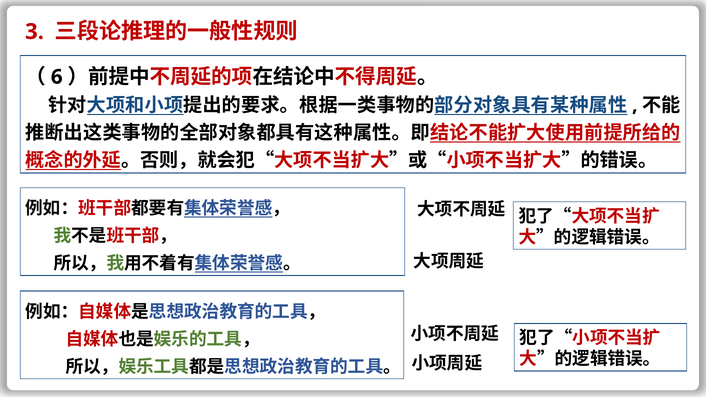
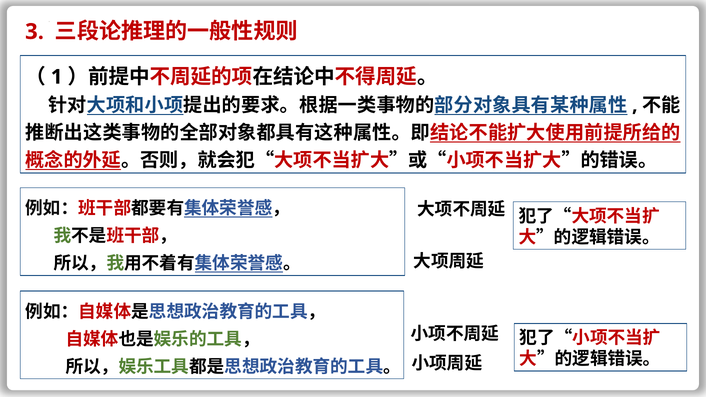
6: 6 -> 1
